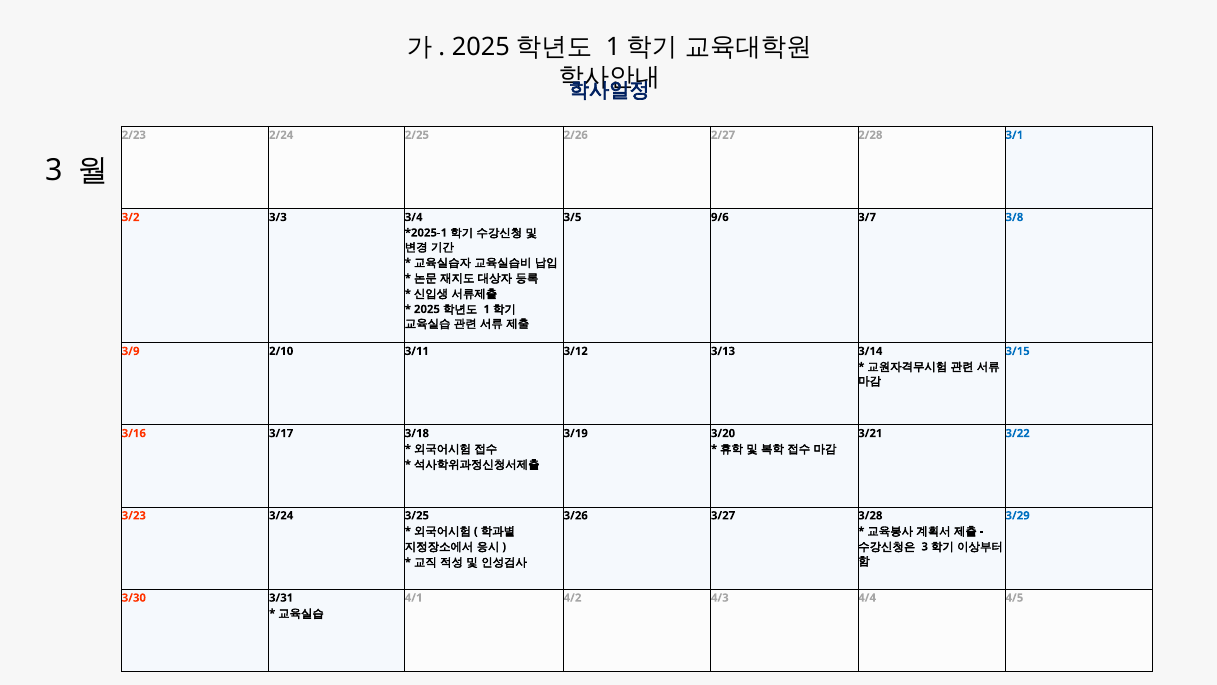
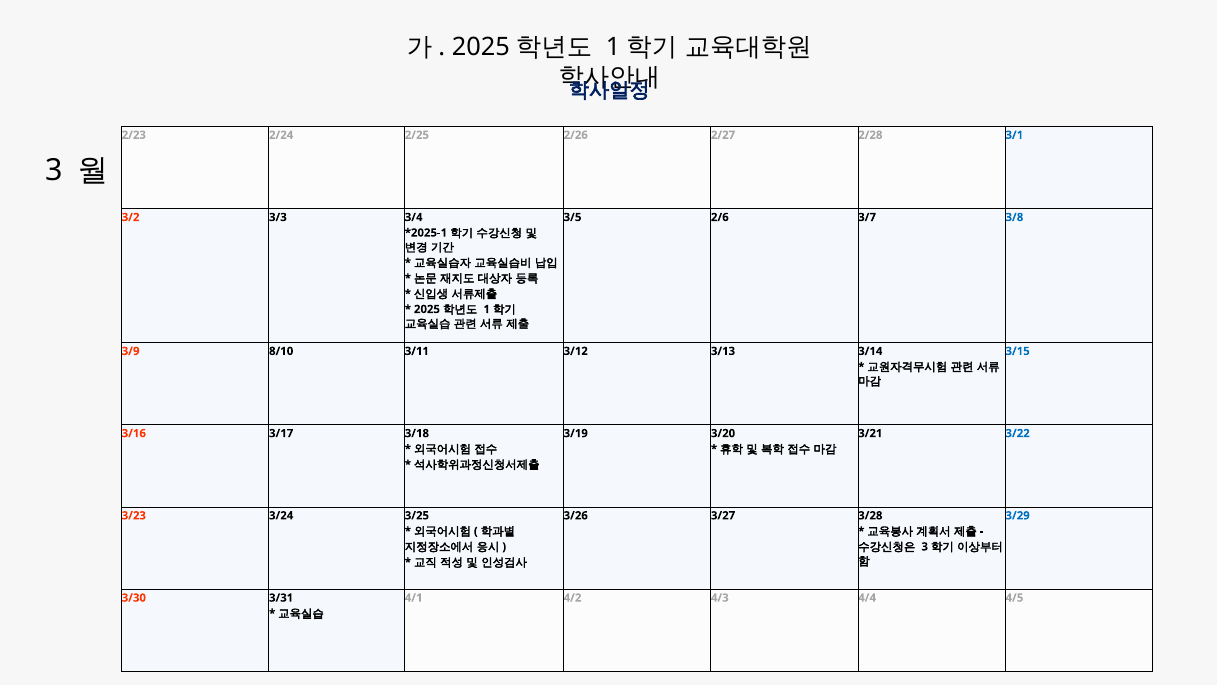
9/6: 9/6 -> 2/6
2/10: 2/10 -> 8/10
